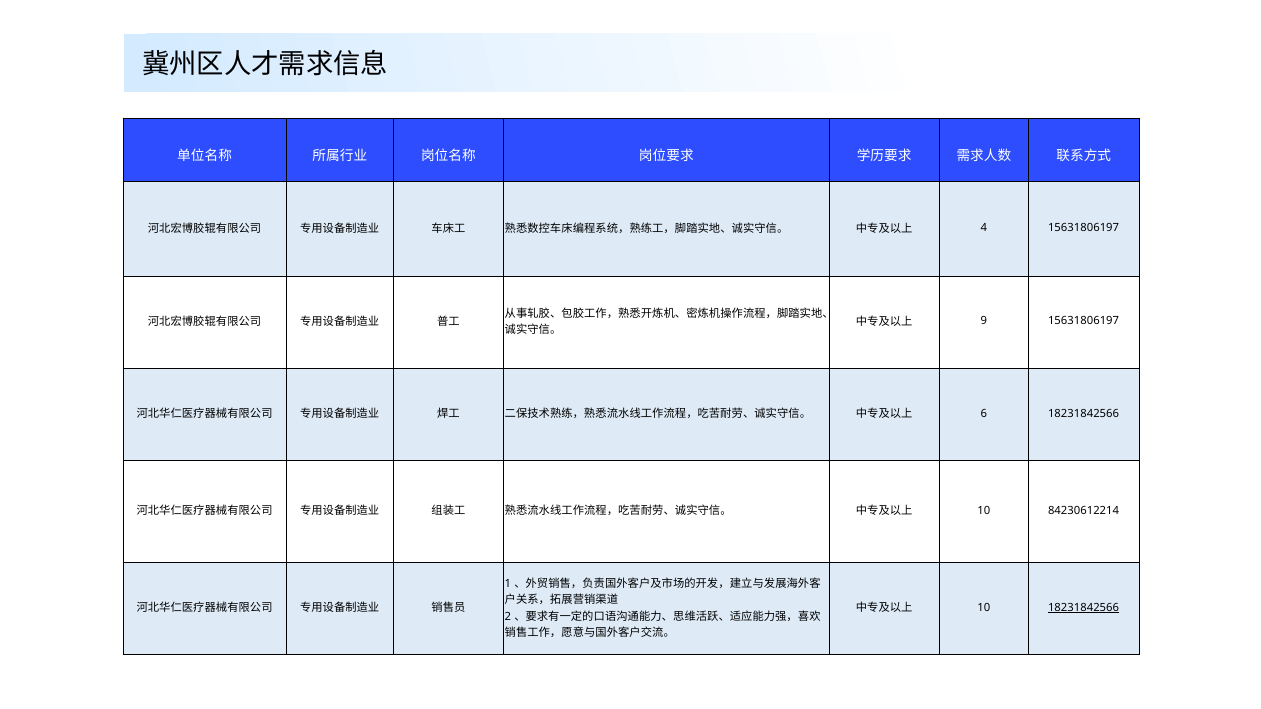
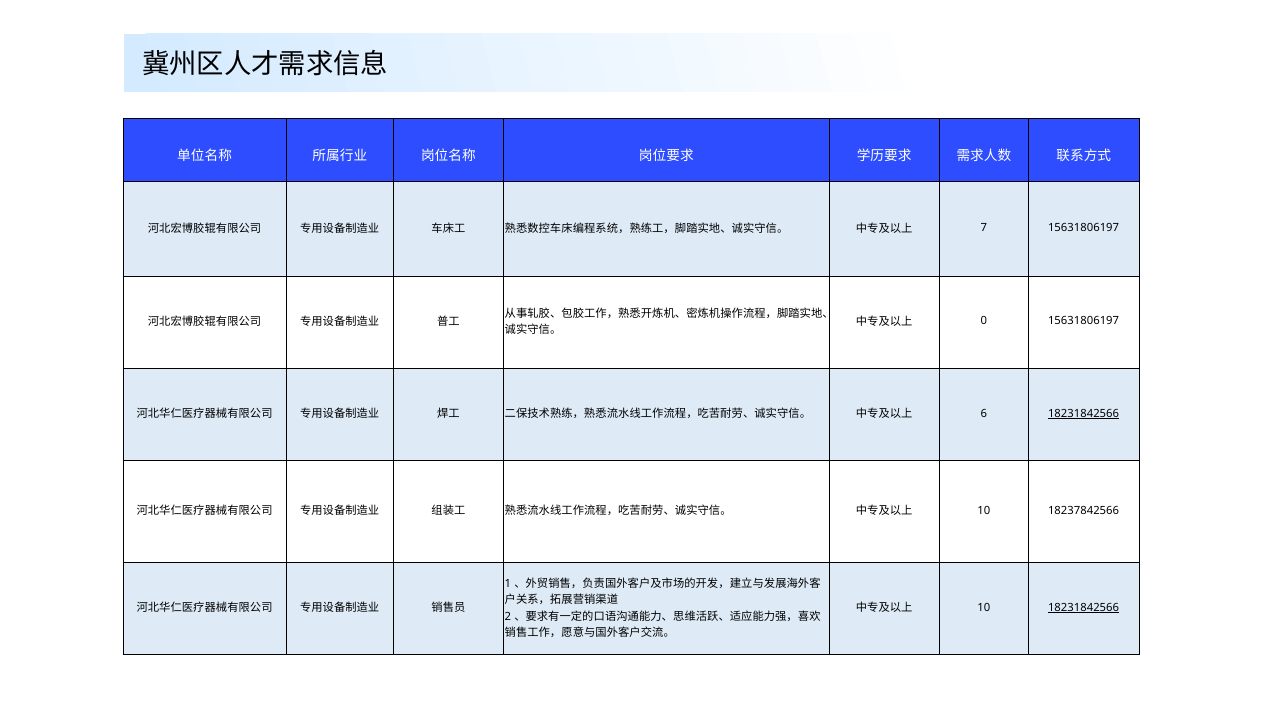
4: 4 -> 7
9: 9 -> 0
18231842566 at (1084, 414) underline: none -> present
84230612214: 84230612214 -> 18237842566
